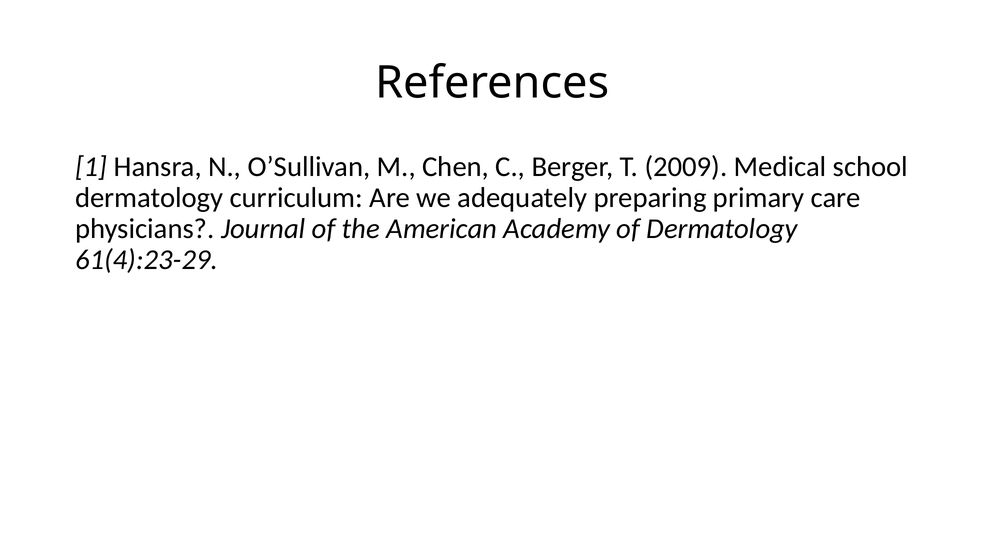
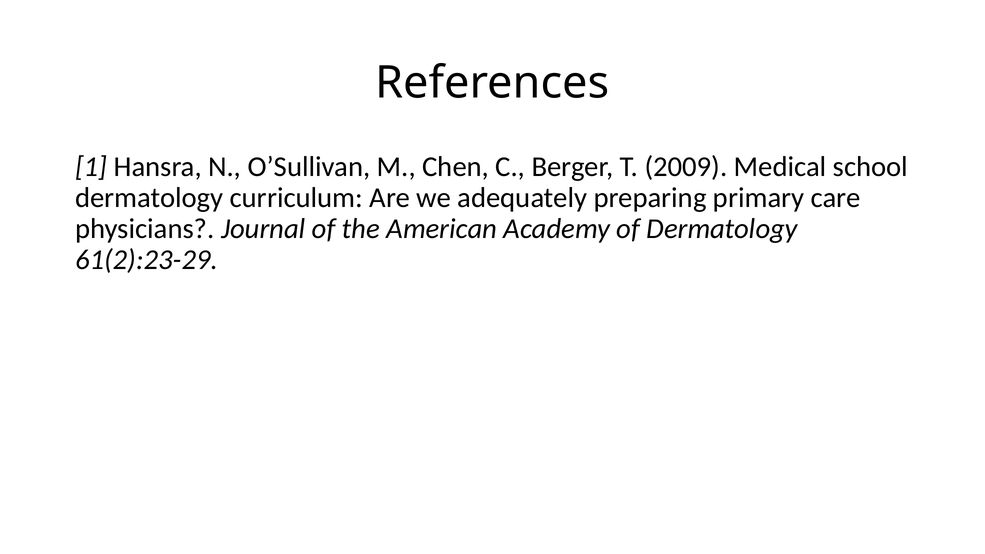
61(4):23-29: 61(4):23-29 -> 61(2):23-29
